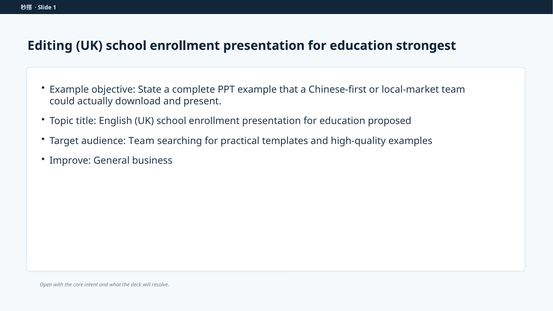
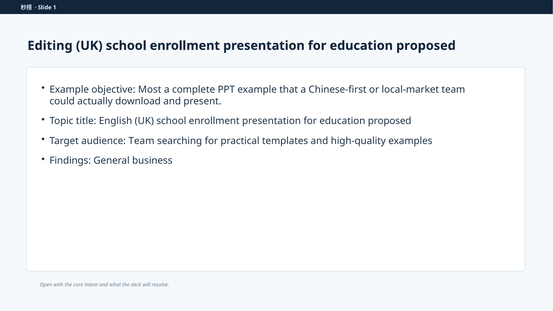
strongest at (426, 46): strongest -> proposed
State: State -> Most
Improve: Improve -> Findings
